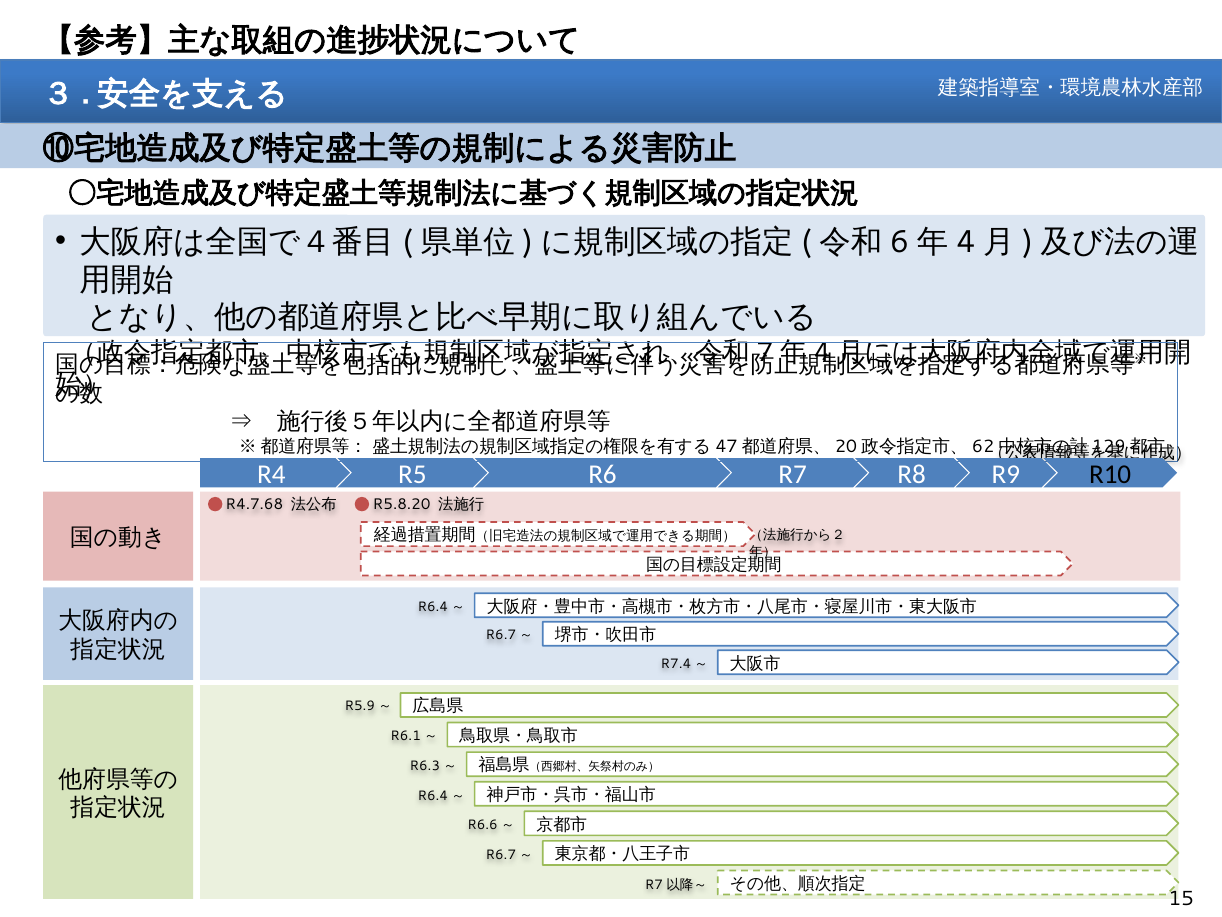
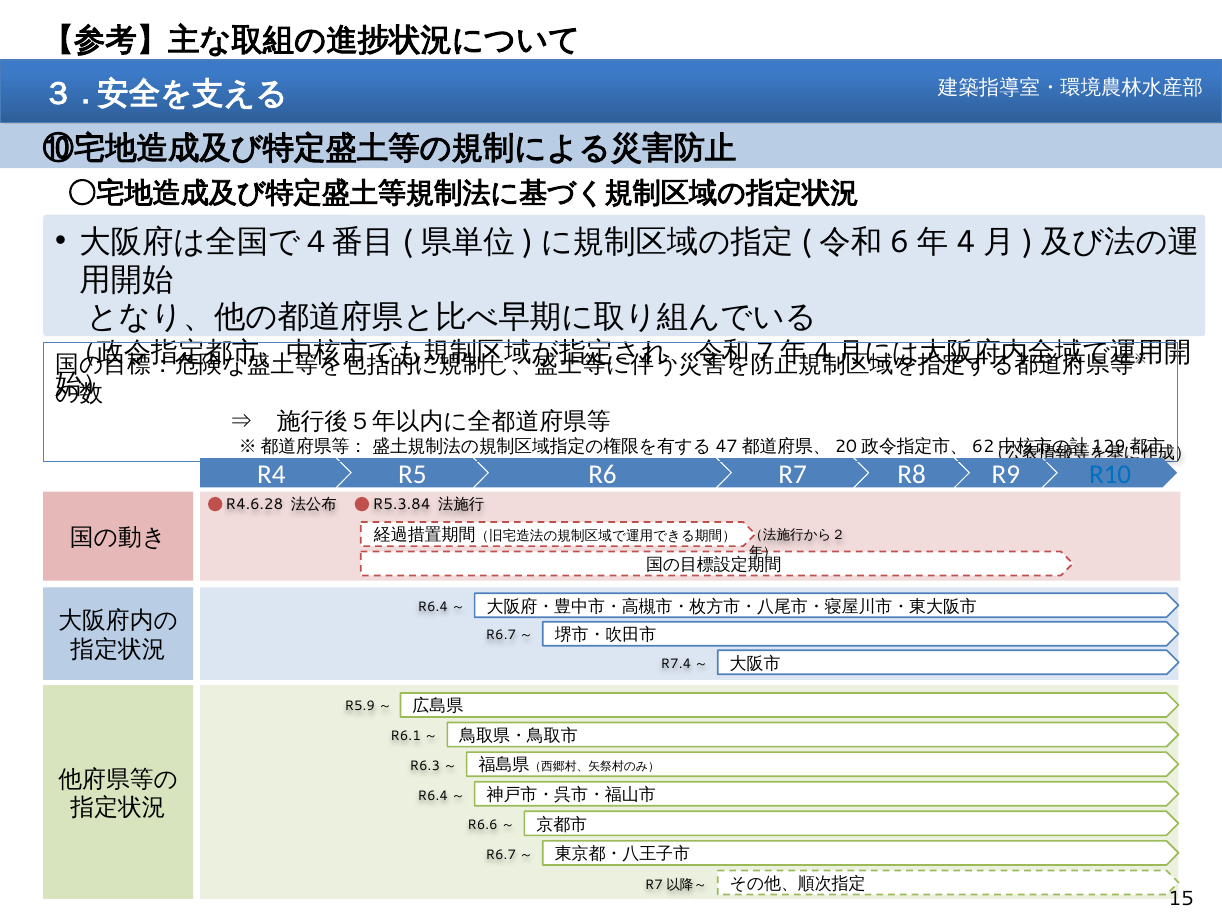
R10 colour: black -> blue
R4.7.68: R4.7.68 -> R4.6.28
R5.8.20: R5.8.20 -> R5.3.84
